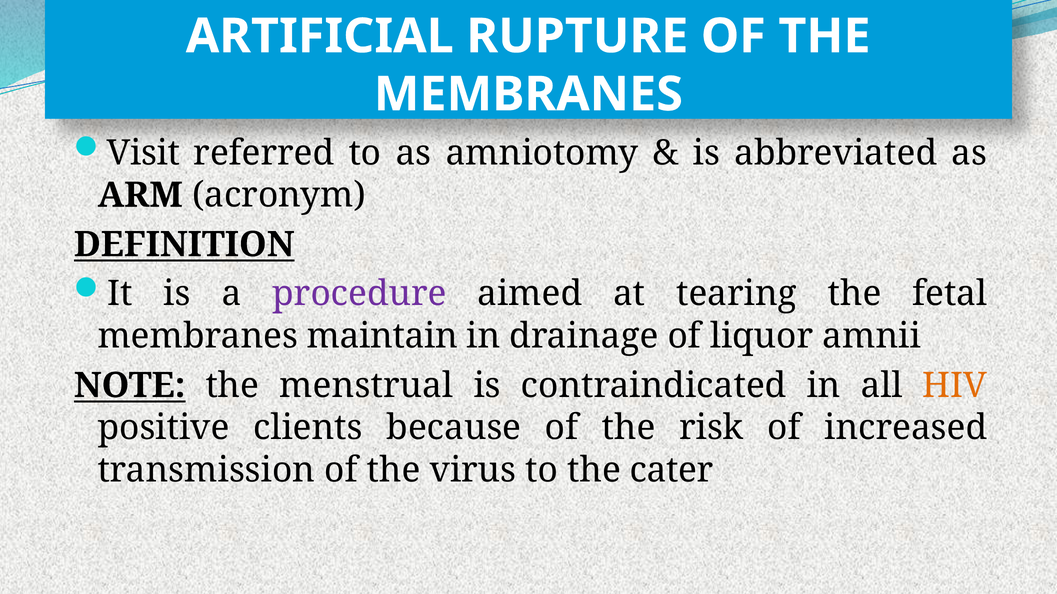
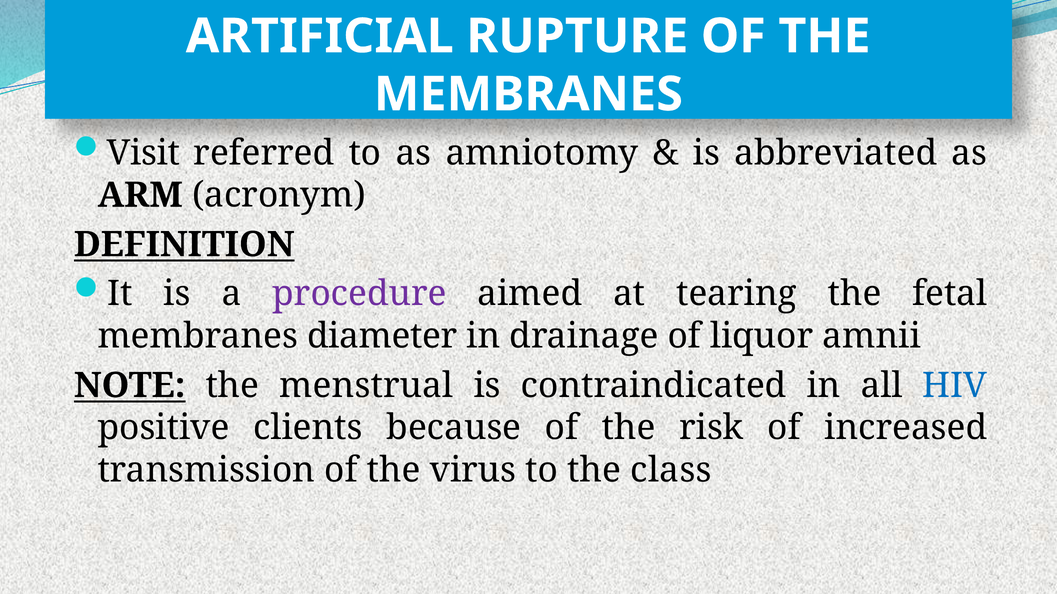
maintain: maintain -> diameter
HIV colour: orange -> blue
cater: cater -> class
